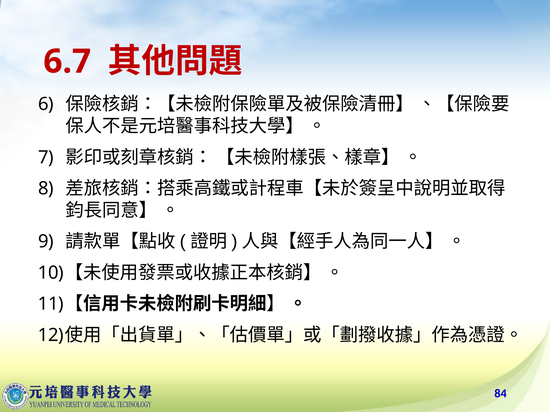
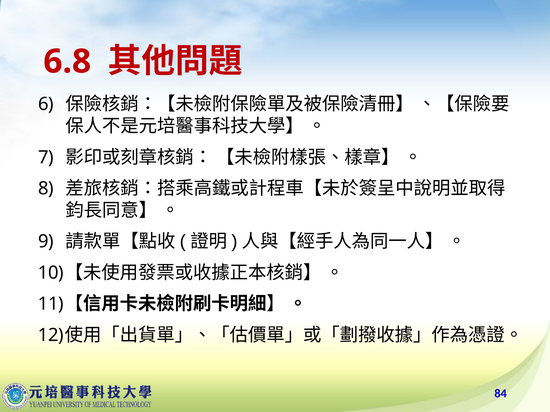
6.7: 6.7 -> 6.8
